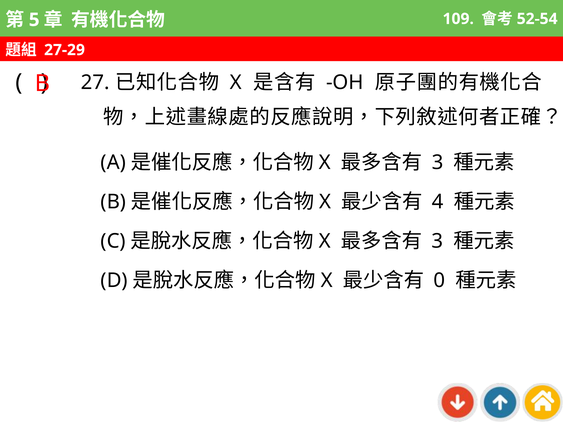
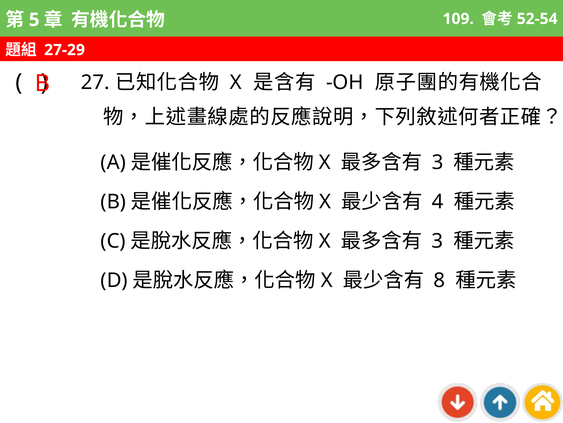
0: 0 -> 8
